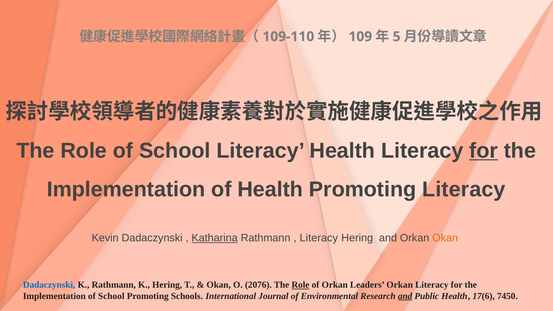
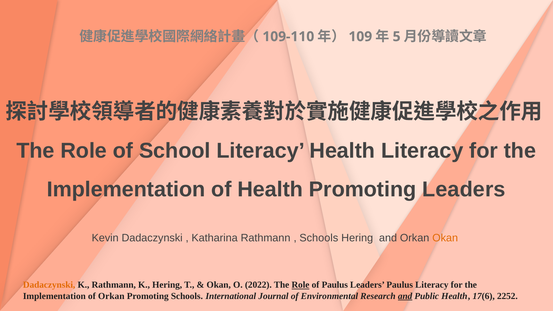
for at (484, 151) underline: present -> none
Promoting Literacy: Literacy -> Leaders
Katharina underline: present -> none
Literacy at (319, 238): Literacy -> Schools
Dadaczynski at (49, 285) colour: blue -> orange
2076: 2076 -> 2022
of Orkan: Orkan -> Paulus
Leaders Orkan: Orkan -> Paulus
Implementation of School: School -> Orkan
7450: 7450 -> 2252
